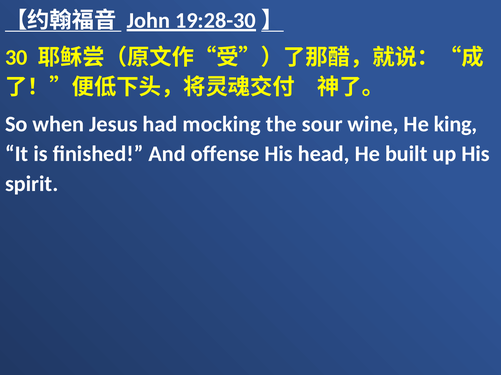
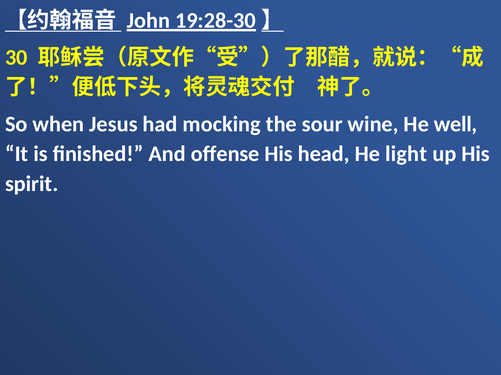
king: king -> well
built: built -> light
